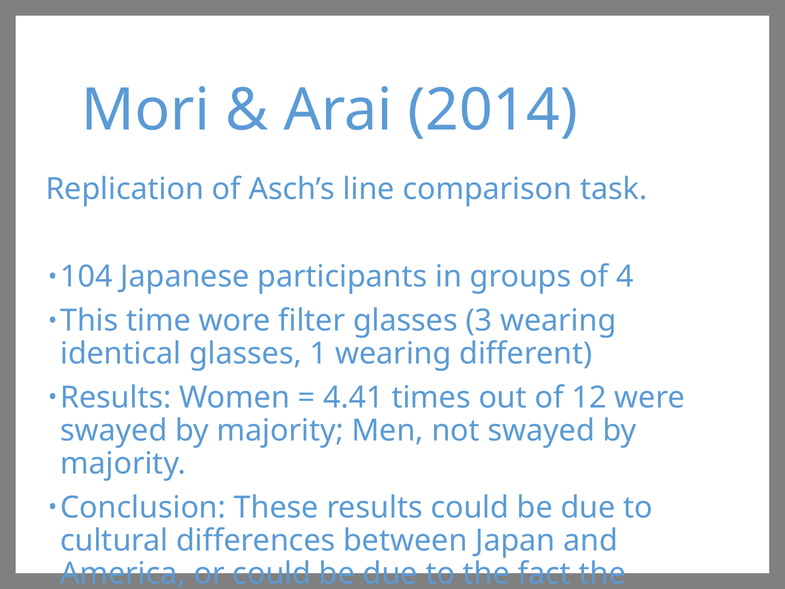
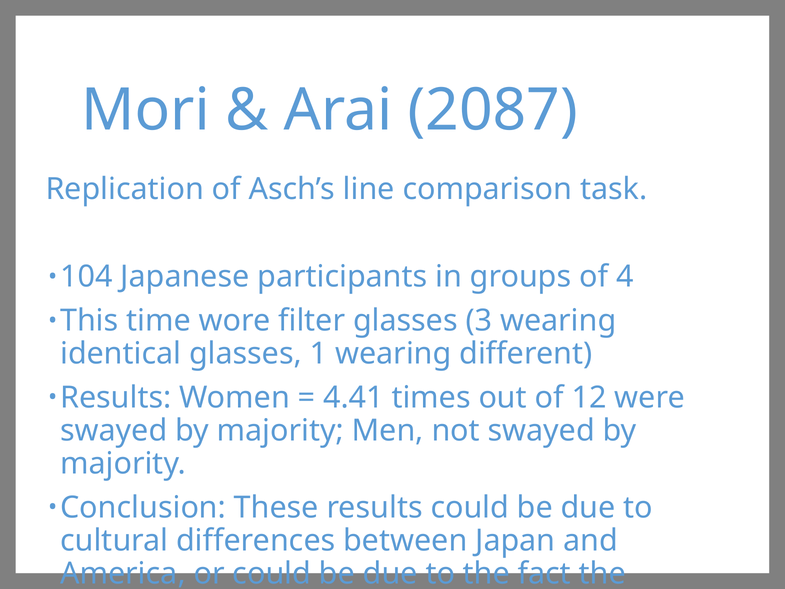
2014: 2014 -> 2087
